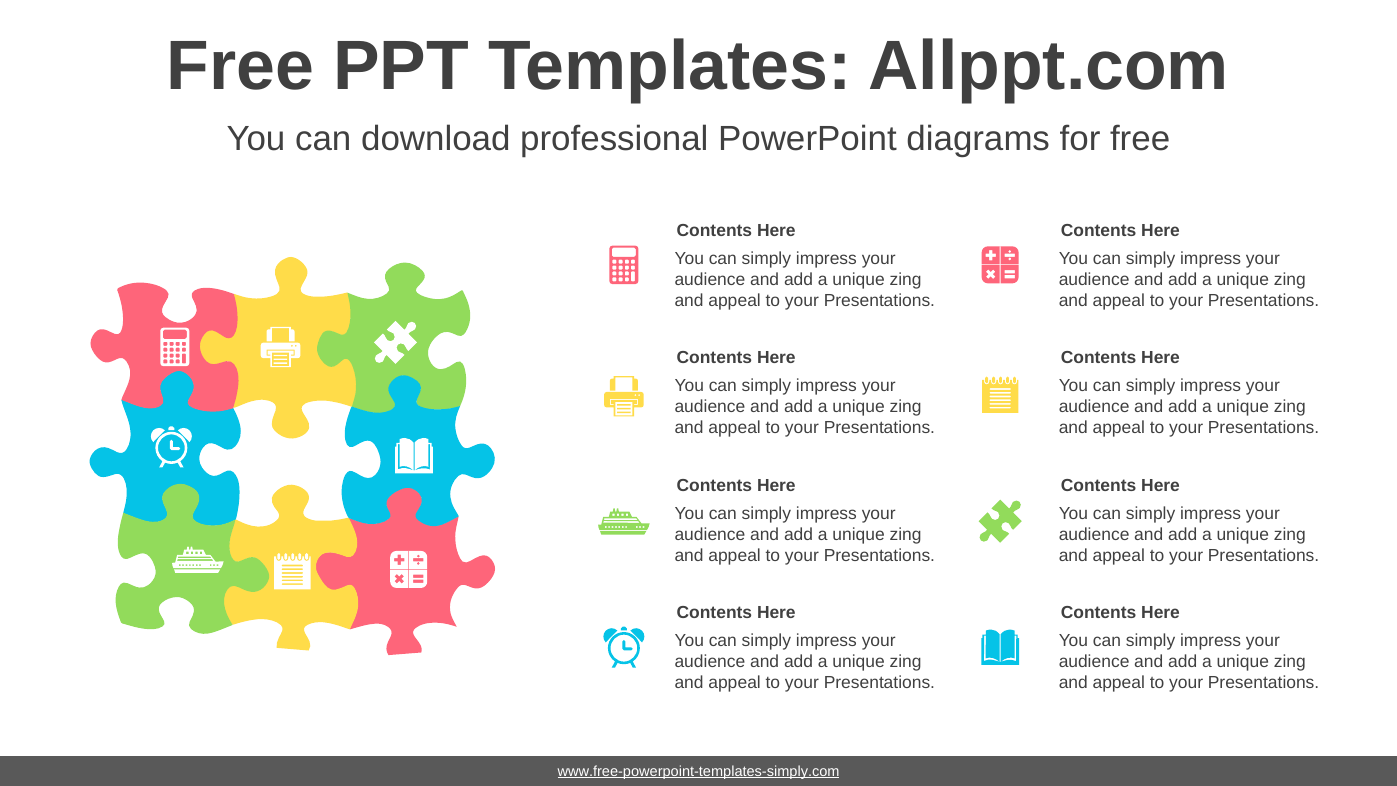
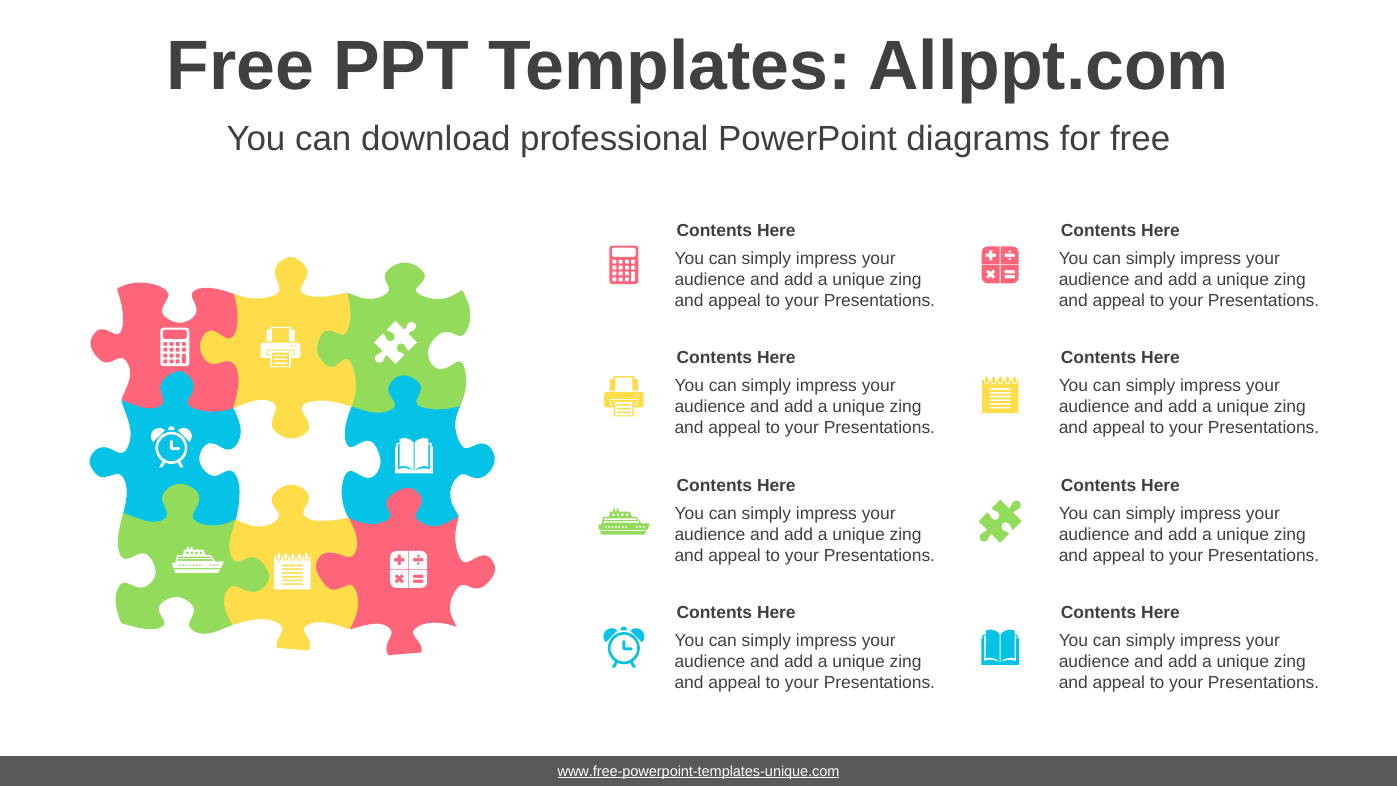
www.free-powerpoint-templates-simply.com: www.free-powerpoint-templates-simply.com -> www.free-powerpoint-templates-unique.com
